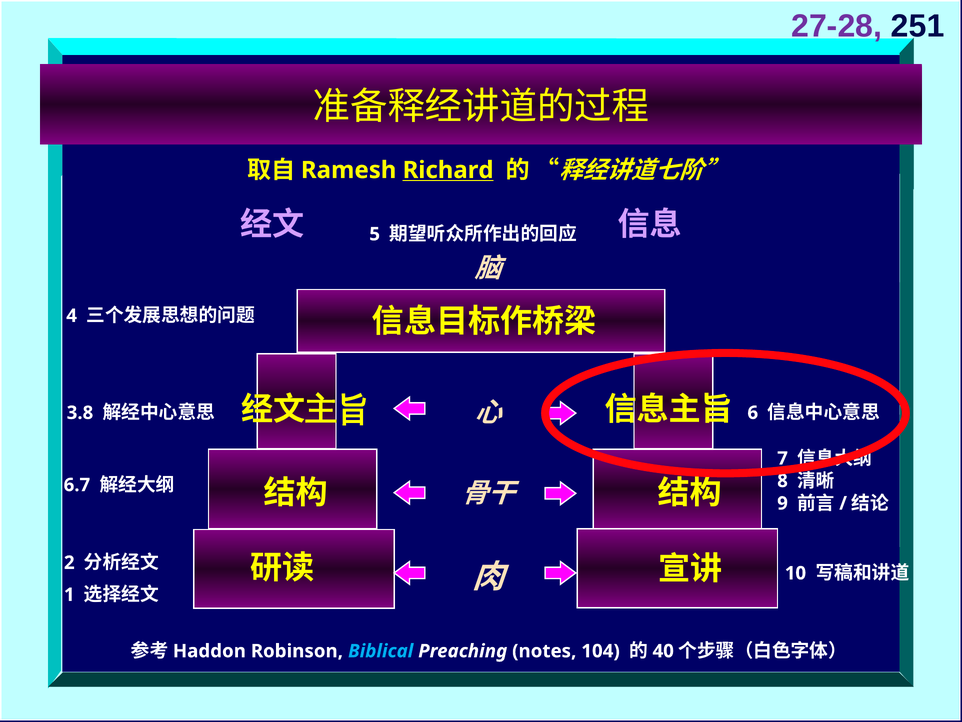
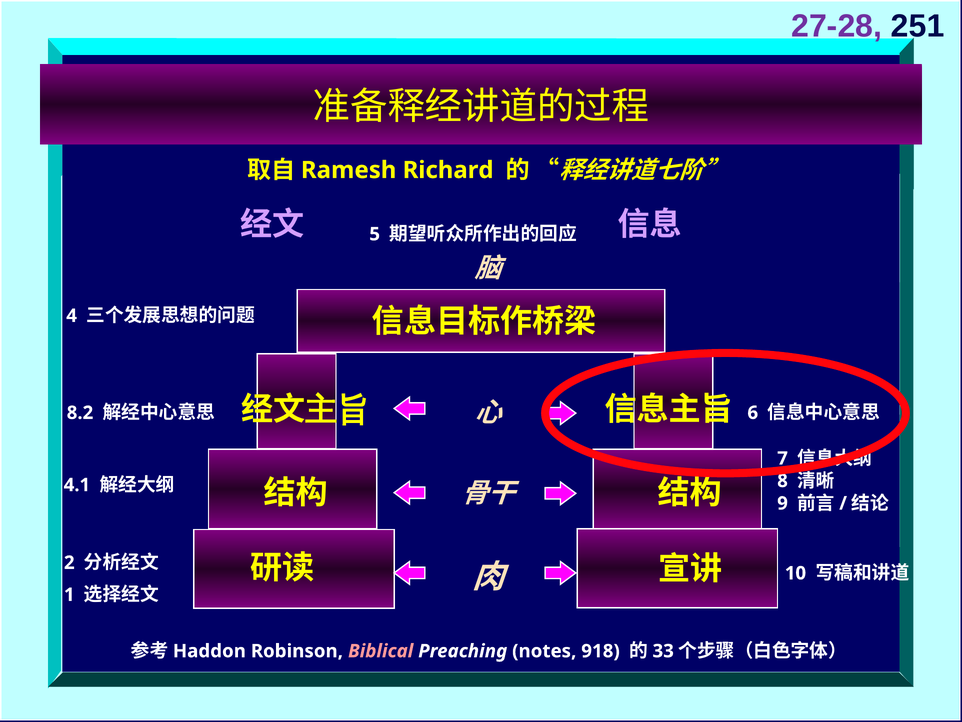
Richard underline: present -> none
3.8: 3.8 -> 8.2
6.7: 6.7 -> 4.1
Biblical colour: light blue -> pink
104: 104 -> 918
40: 40 -> 33
